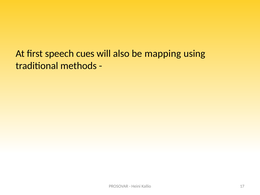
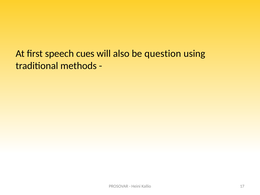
mapping: mapping -> question
